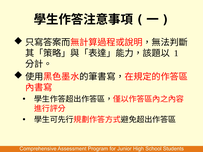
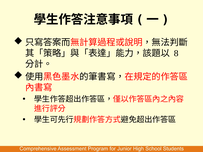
1: 1 -> 8
